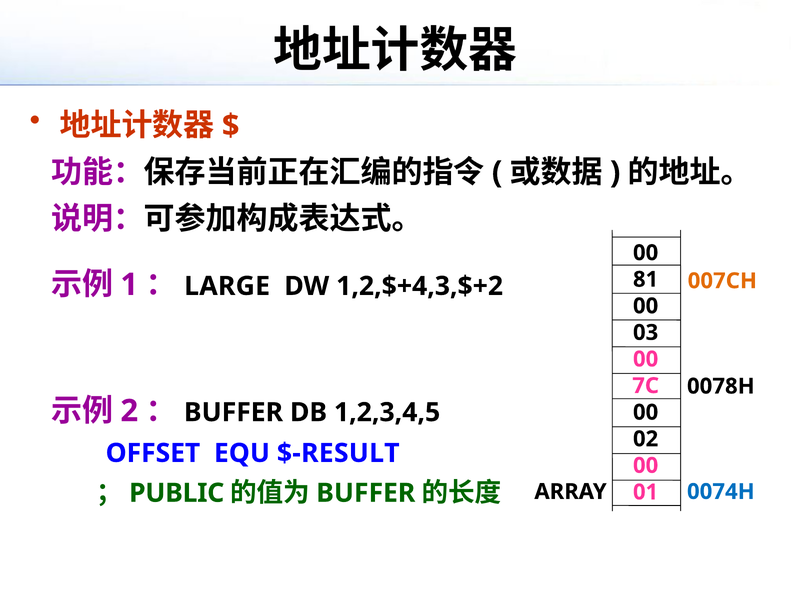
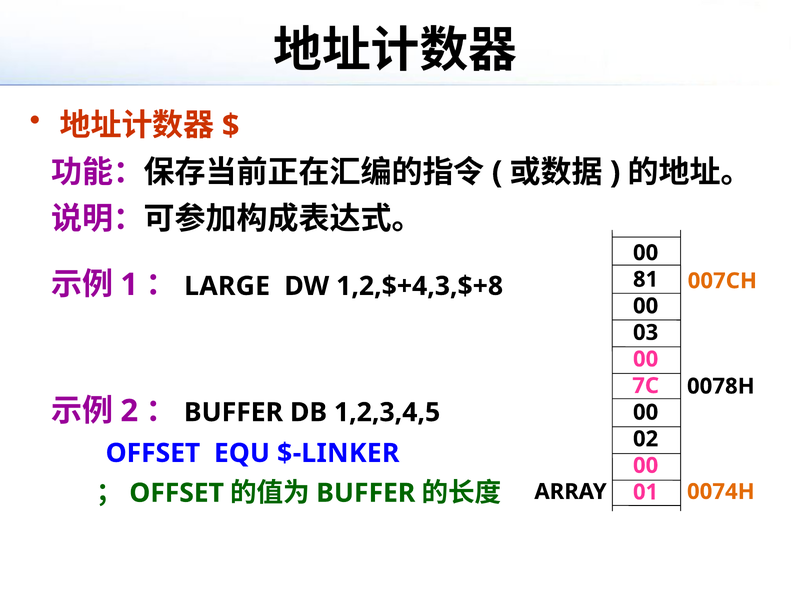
1,2,$+4,3,$+2: 1,2,$+4,3,$+2 -> 1,2,$+4,3,$+8
$-RESULT: $-RESULT -> $-LINKER
PUBLIC at (177, 493): PUBLIC -> OFFSET
0074H colour: blue -> orange
